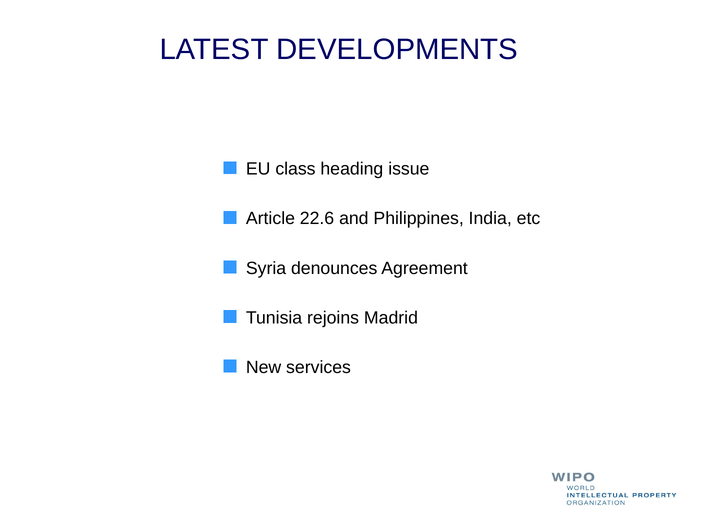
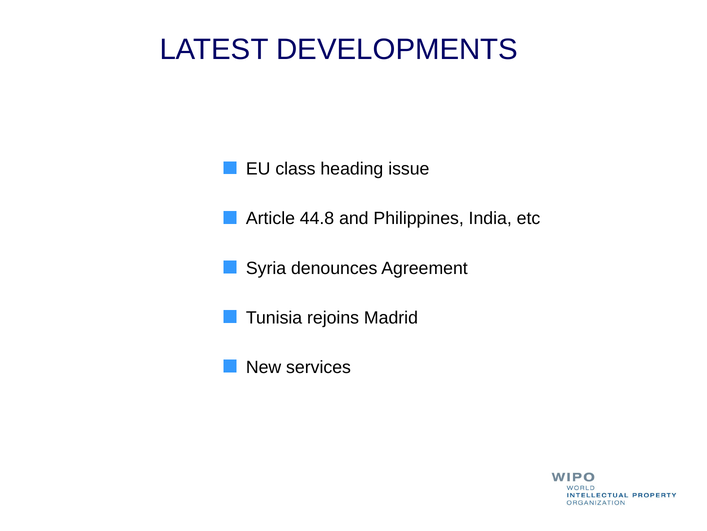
22.6: 22.6 -> 44.8
